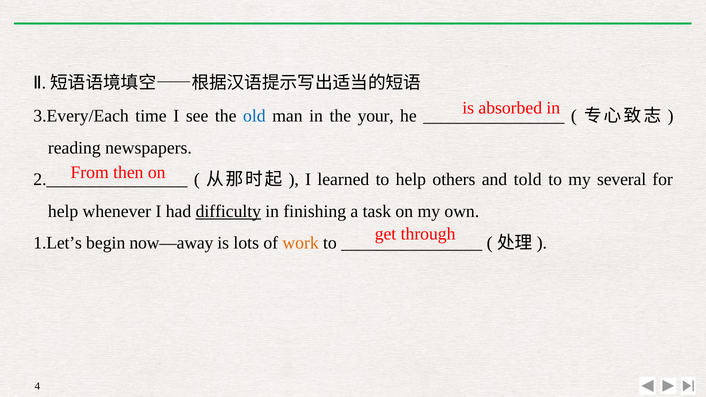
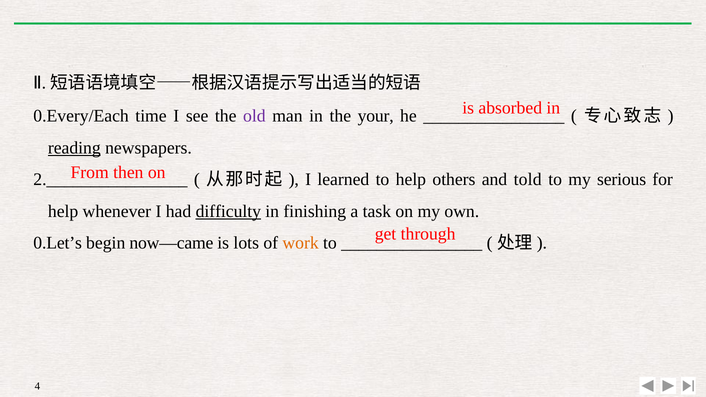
3.Every/Each: 3.Every/Each -> 0.Every/Each
old colour: blue -> purple
reading underline: none -> present
several: several -> serious
1.Let’s: 1.Let’s -> 0.Let’s
now—away: now—away -> now—came
